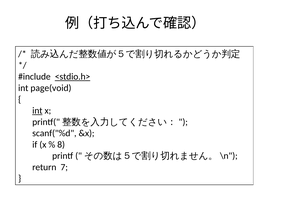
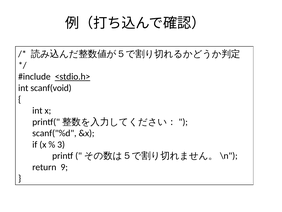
page(void: page(void -> scanf(void
int at (37, 110) underline: present -> none
8: 8 -> 3
7: 7 -> 9
